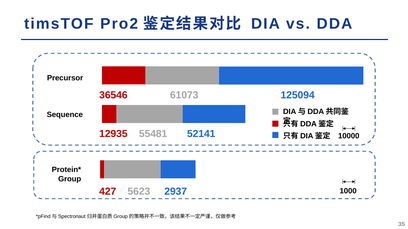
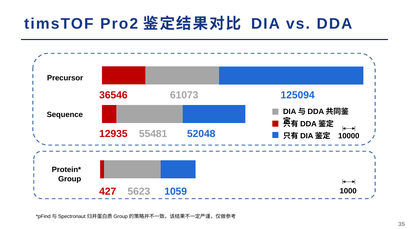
52141: 52141 -> 52048
2937: 2937 -> 1059
